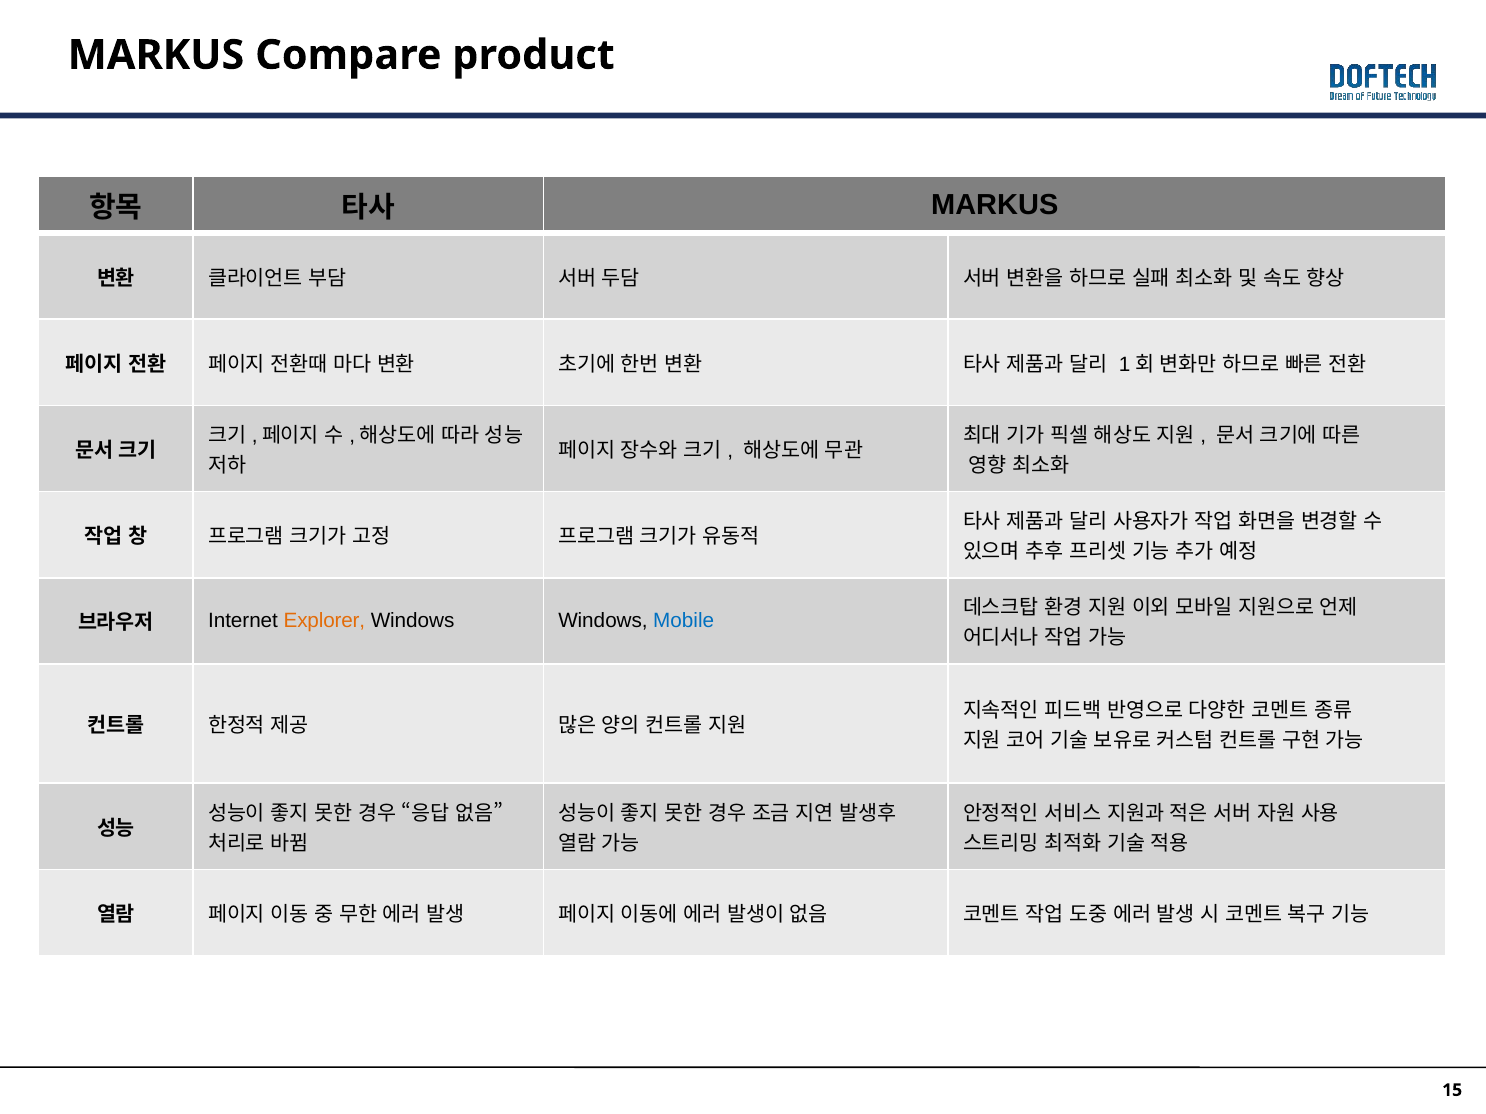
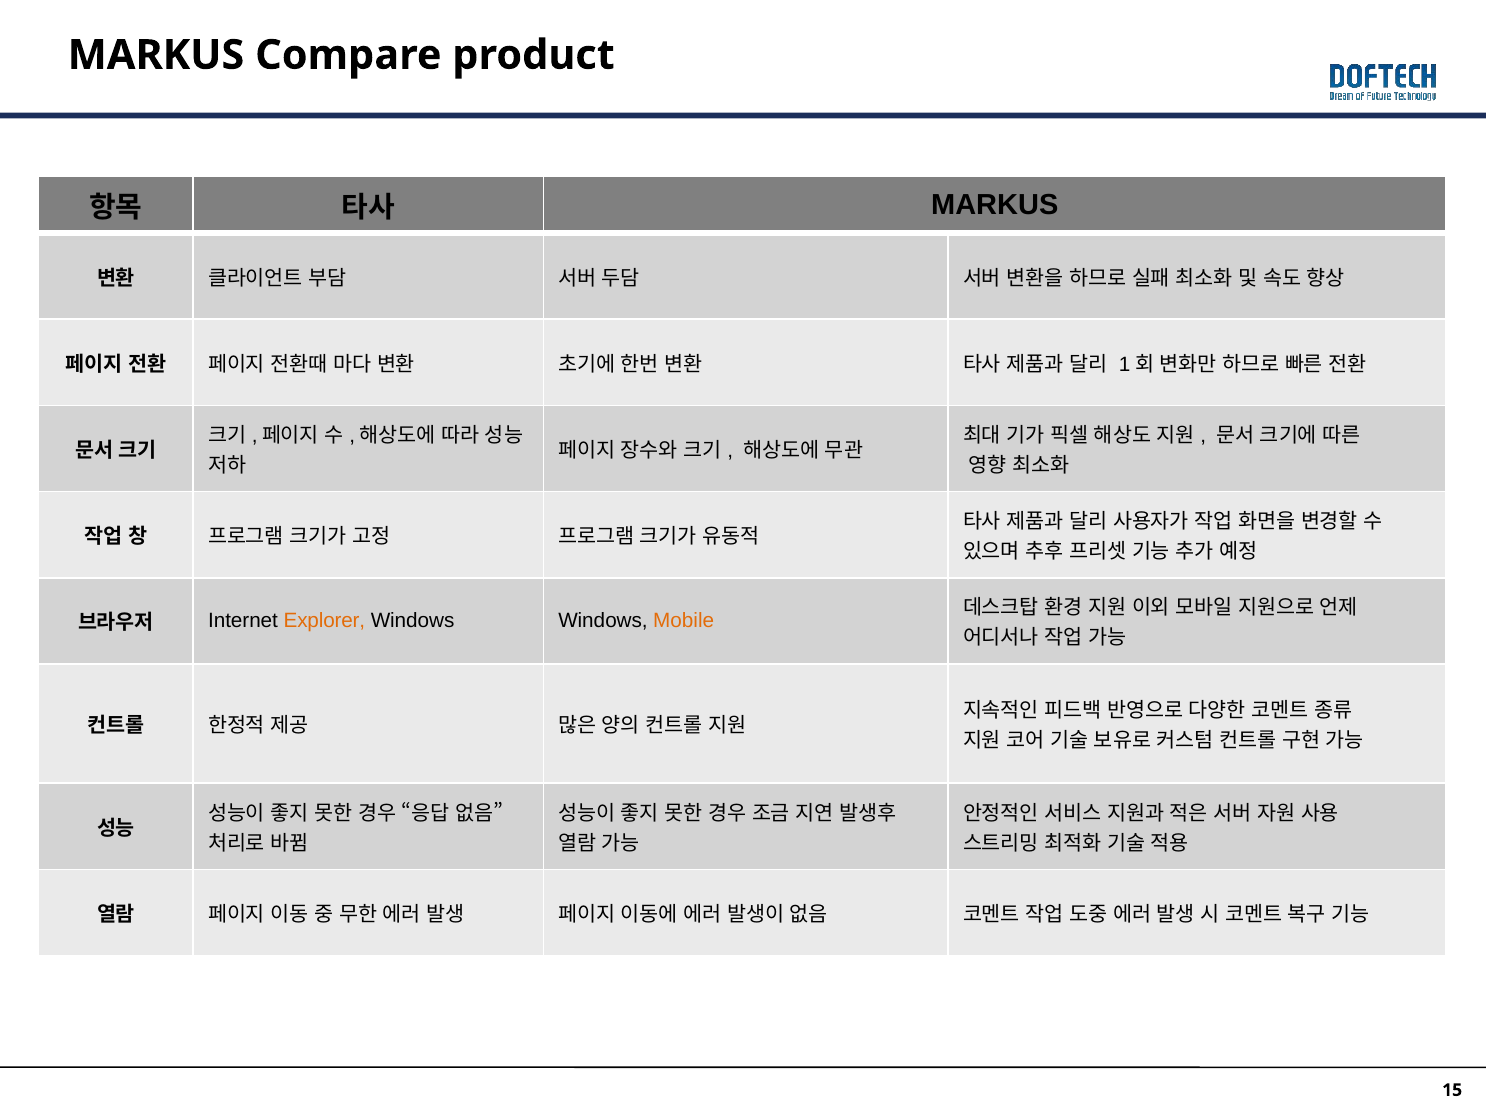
Mobile colour: blue -> orange
